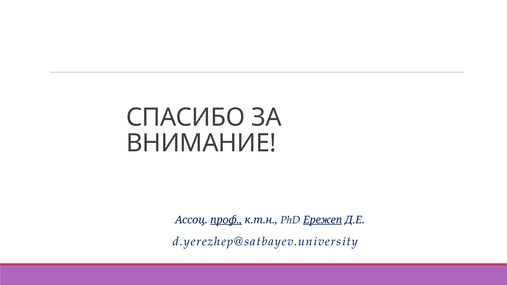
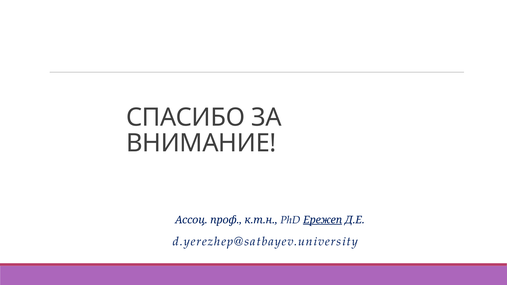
проф underline: present -> none
